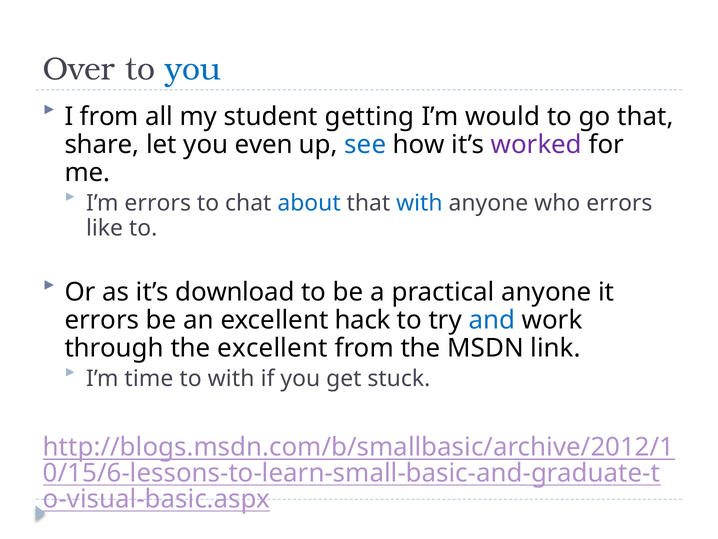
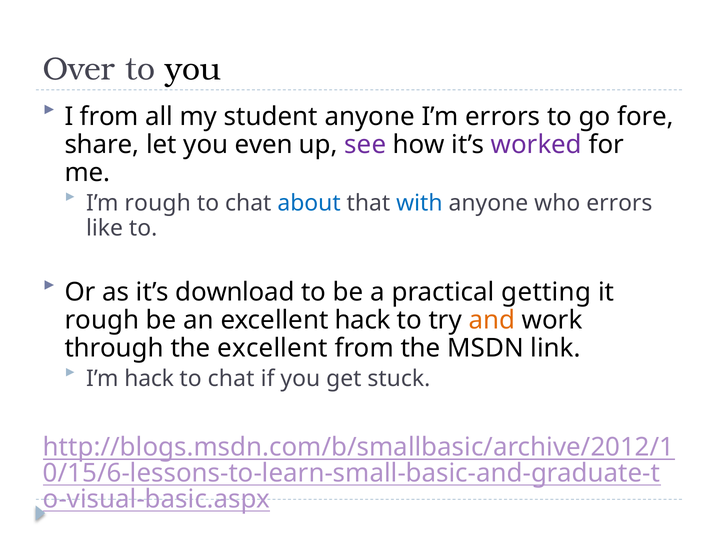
you at (193, 69) colour: blue -> black
student getting: getting -> anyone
I’m would: would -> errors
go that: that -> fore
see colour: blue -> purple
I’m errors: errors -> rough
practical anyone: anyone -> getting
errors at (102, 320): errors -> rough
and colour: blue -> orange
I’m time: time -> hack
with at (231, 378): with -> chat
